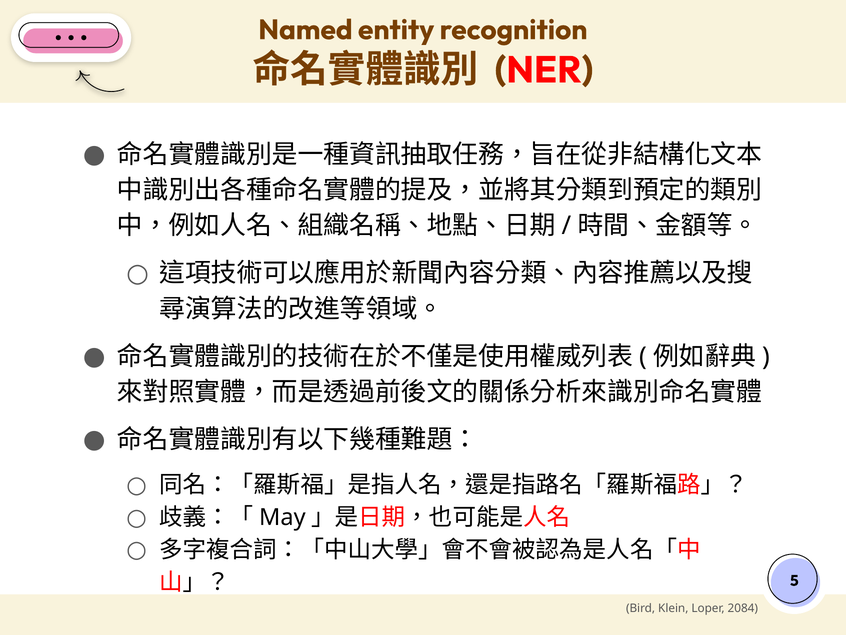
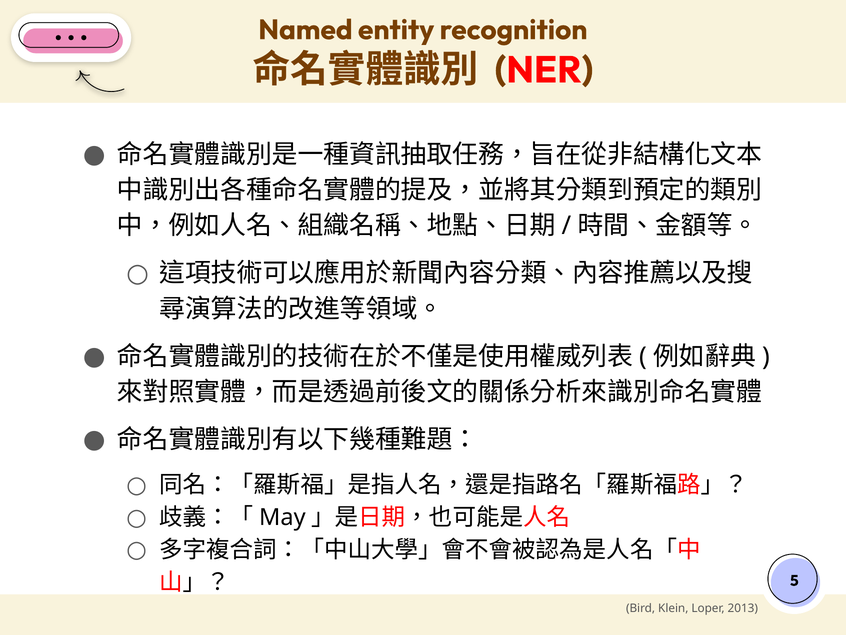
2084: 2084 -> 2013
